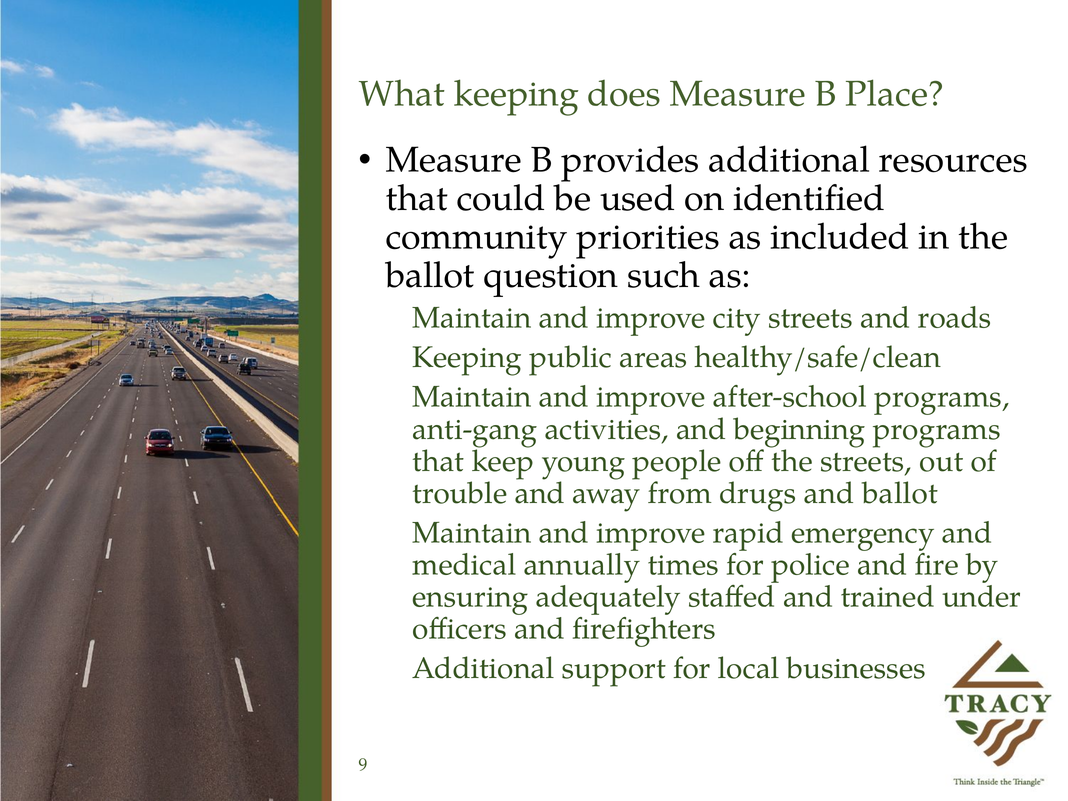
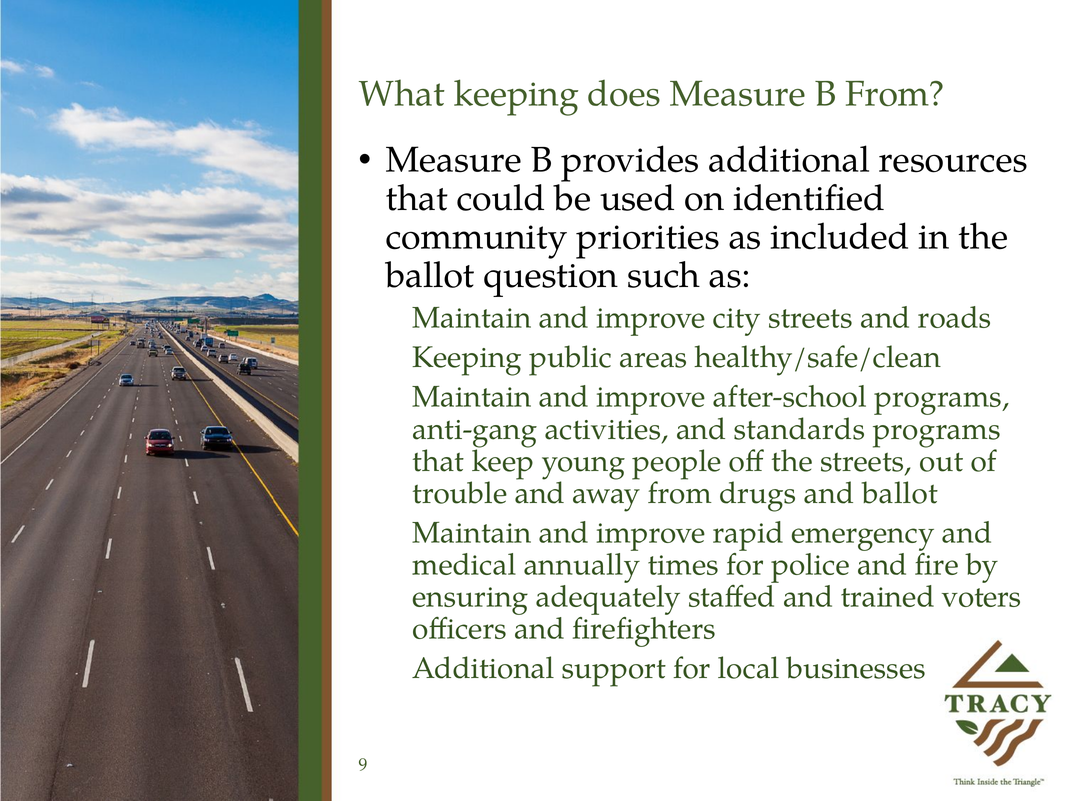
B Place: Place -> From
beginning: beginning -> standards
under: under -> voters
